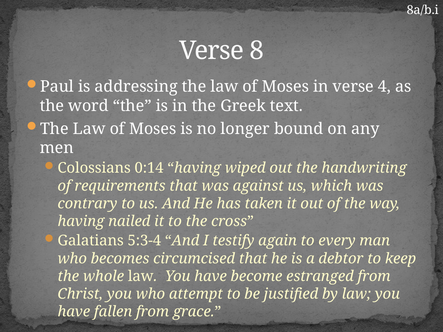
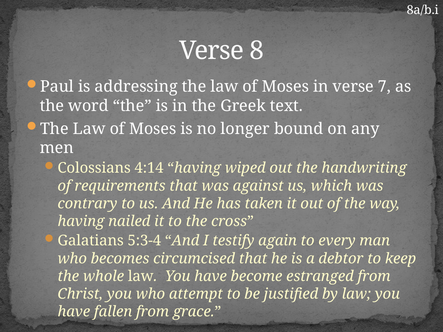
4: 4 -> 7
0:14: 0:14 -> 4:14
